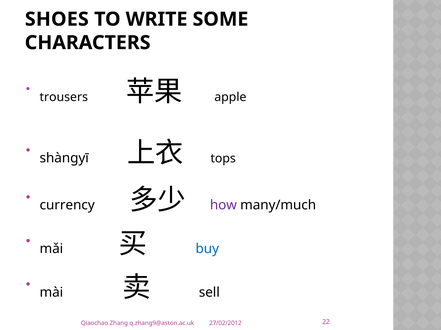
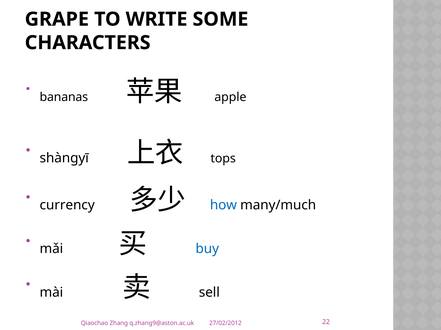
SHOES: SHOES -> GRAPE
trousers: trousers -> bananas
how colour: purple -> blue
